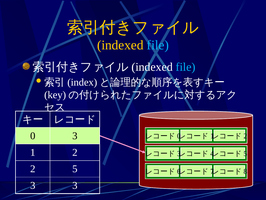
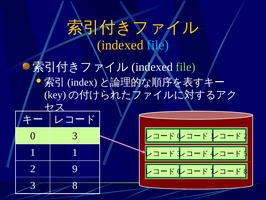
file at (186, 67) colour: light blue -> light green
1 2: 2 -> 1
5: 5 -> 9
3 3: 3 -> 8
